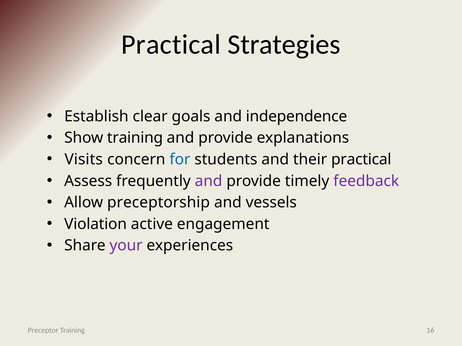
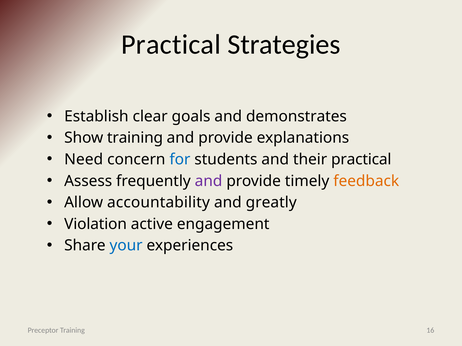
independence: independence -> demonstrates
Visits: Visits -> Need
feedback colour: purple -> orange
preceptorship: preceptorship -> accountability
vessels: vessels -> greatly
your colour: purple -> blue
